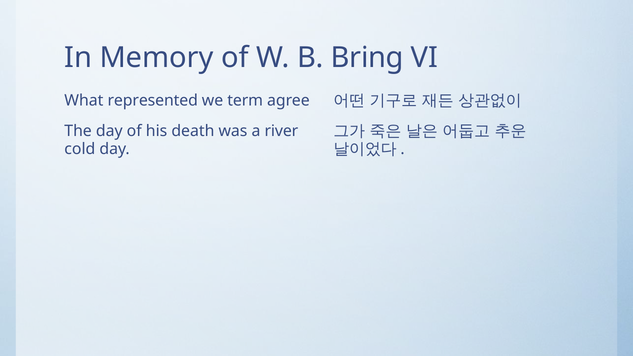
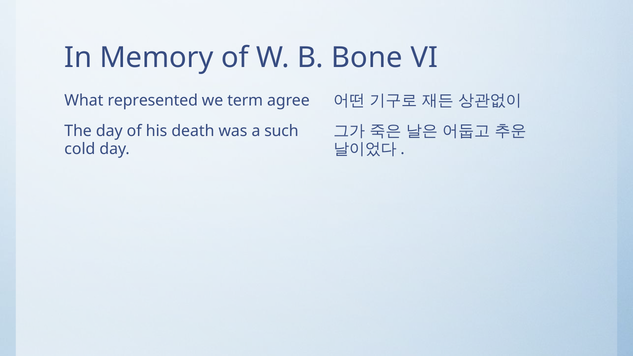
Bring: Bring -> Bone
river: river -> such
